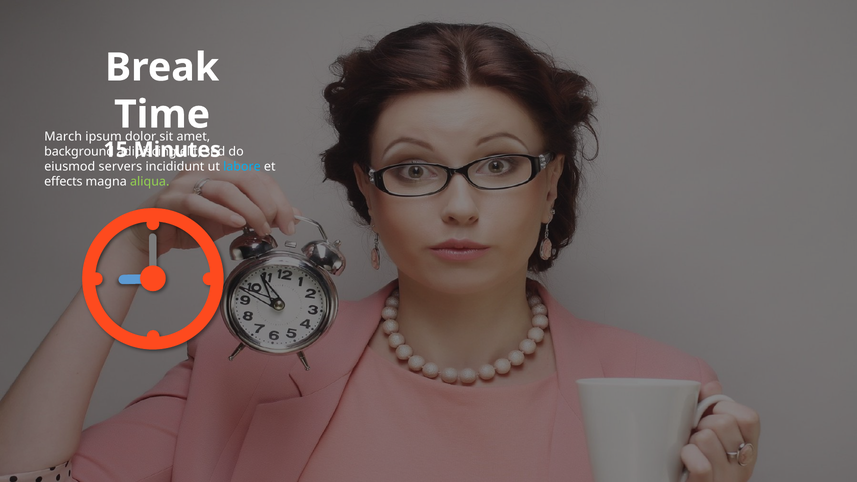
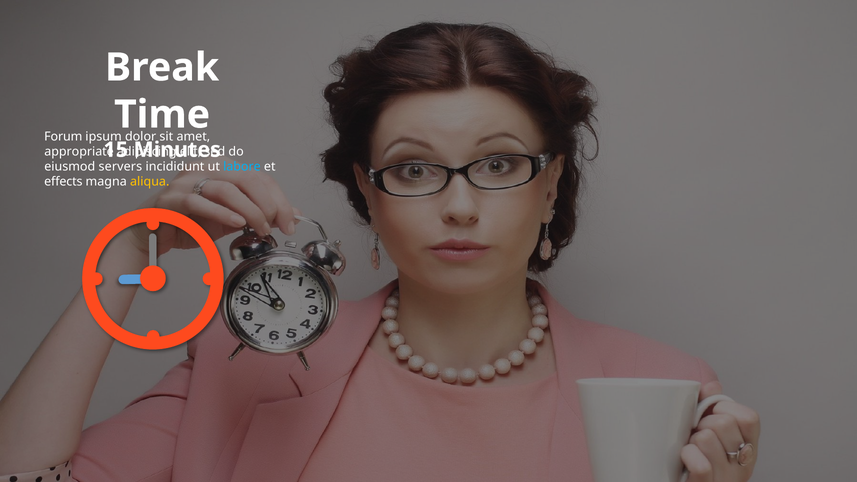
March: March -> Forum
background: background -> appropriate
aliqua colour: light green -> yellow
